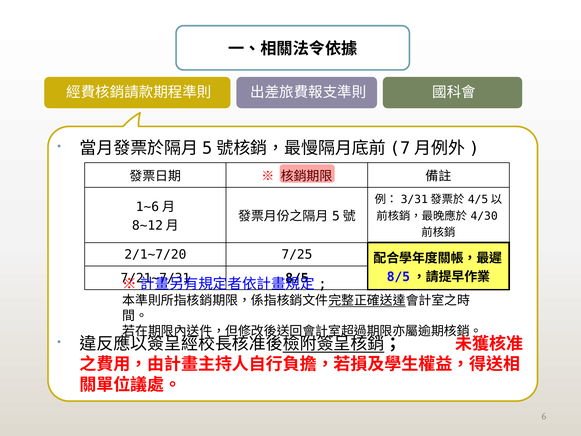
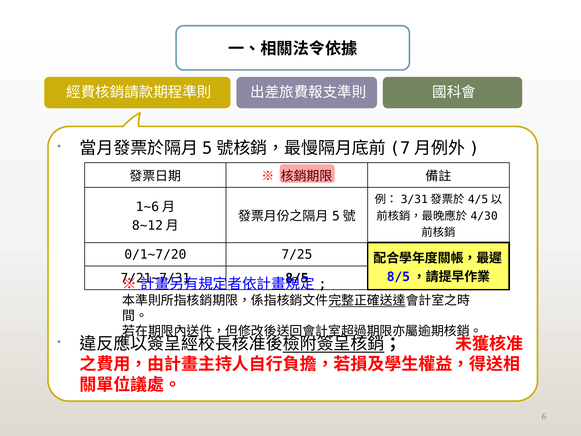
2/1~7/20: 2/1~7/20 -> 0/1~7/20
